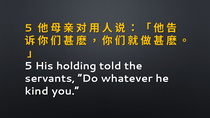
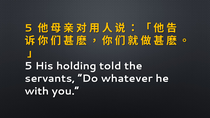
kind: kind -> with
